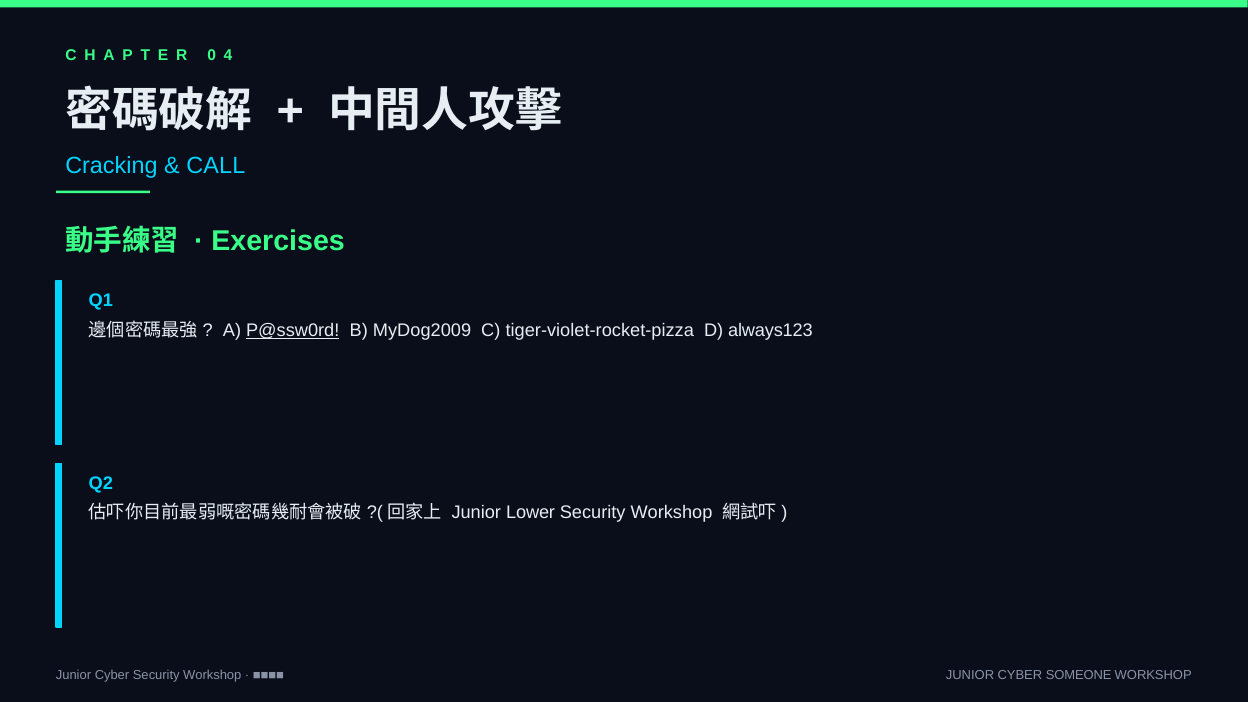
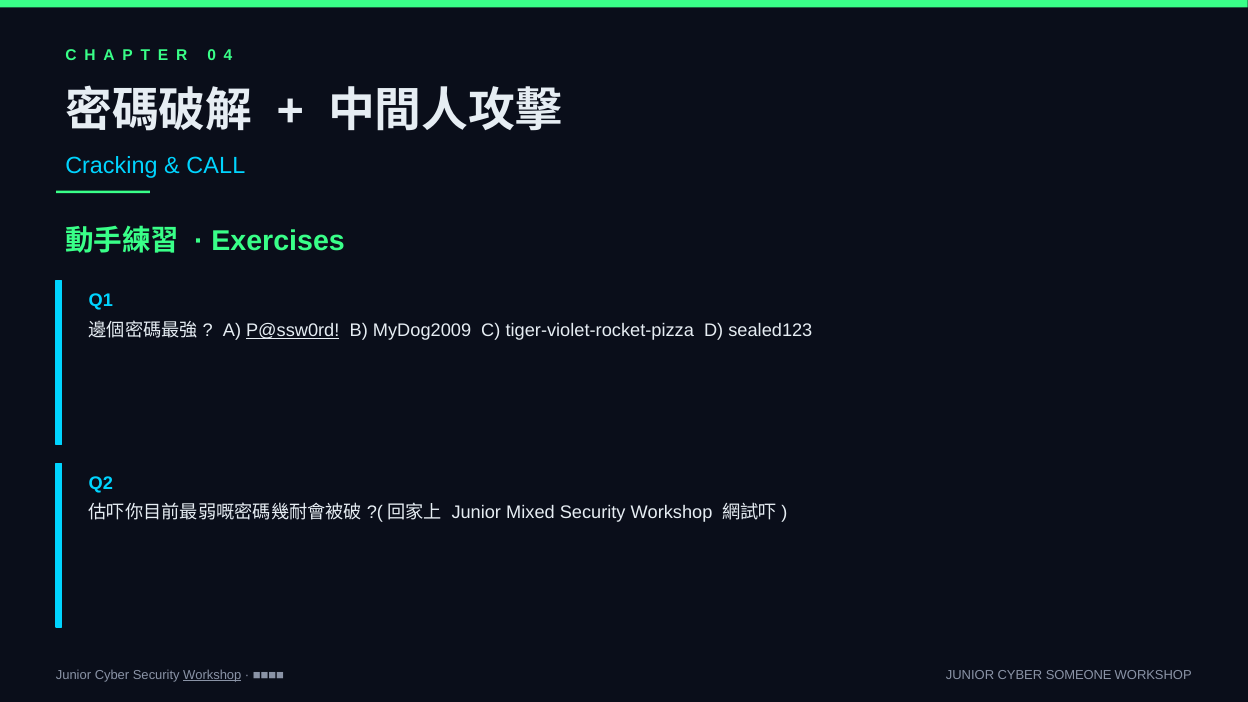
always123: always123 -> sealed123
Lower: Lower -> Mixed
Workshop at (212, 675) underline: none -> present
